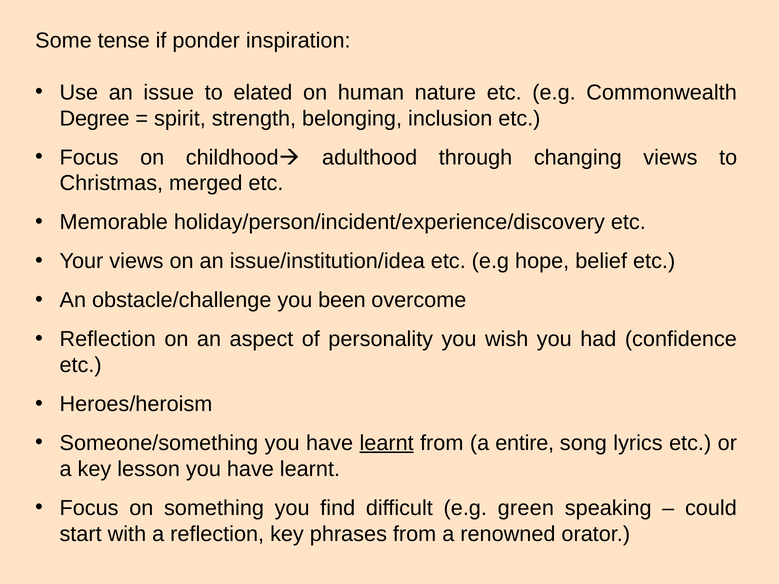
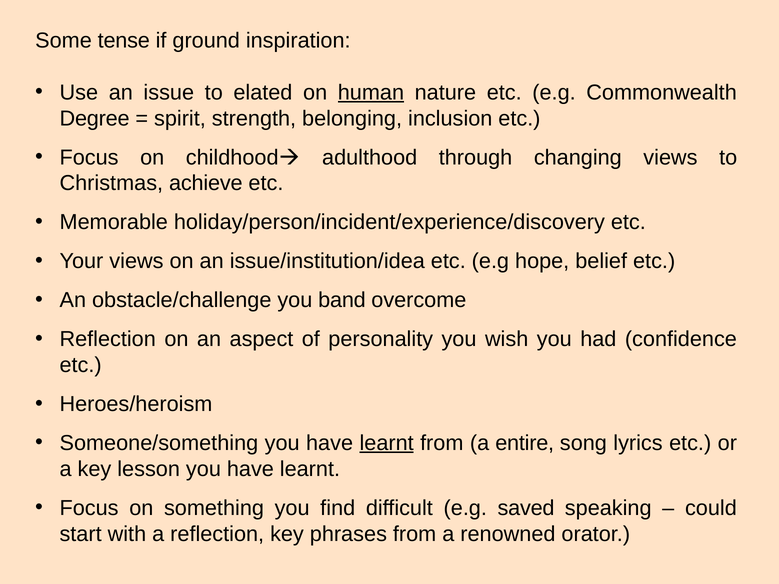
ponder: ponder -> ground
human underline: none -> present
merged: merged -> achieve
been: been -> band
green: green -> saved
